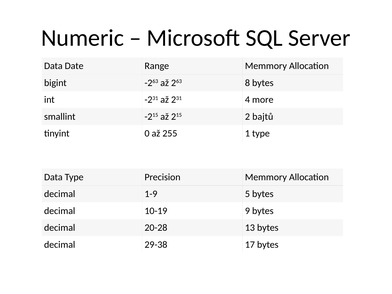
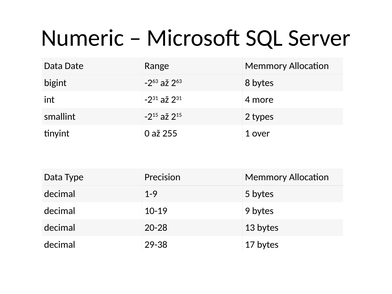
bajtů: bajtů -> types
1 type: type -> over
